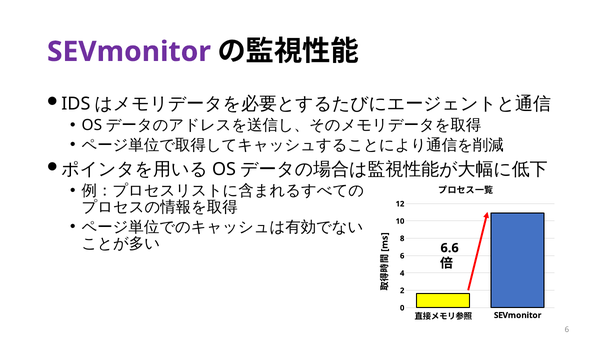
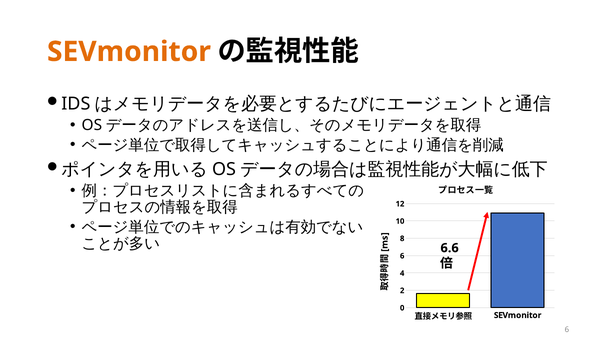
SEVmonitor at (129, 52) colour: purple -> orange
